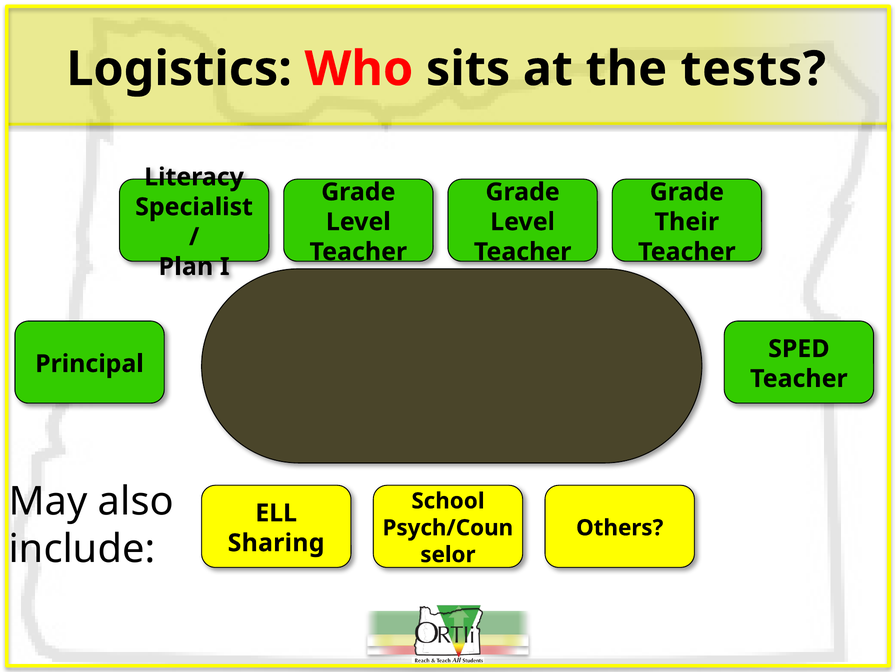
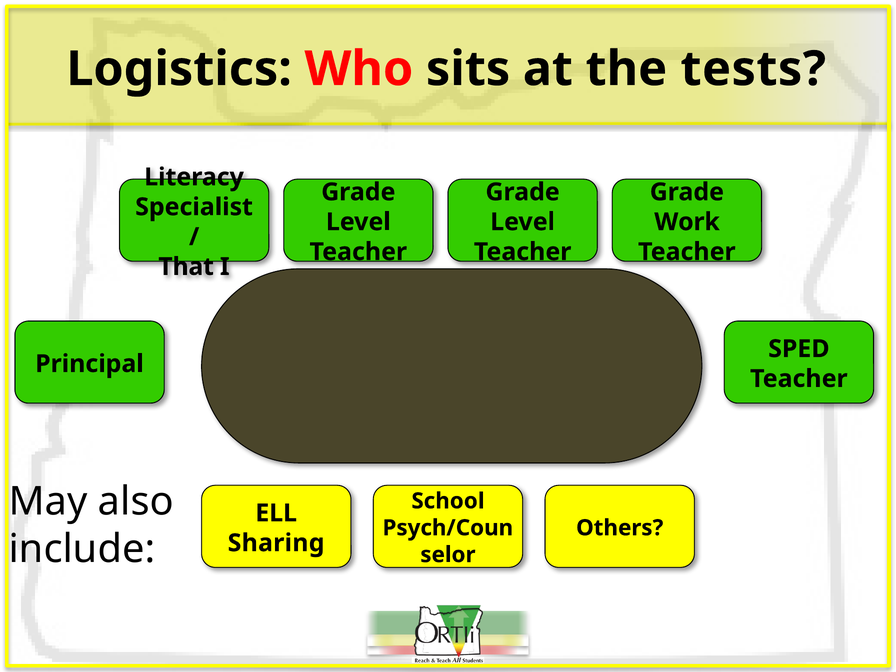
Their: Their -> Work
Plan: Plan -> That
